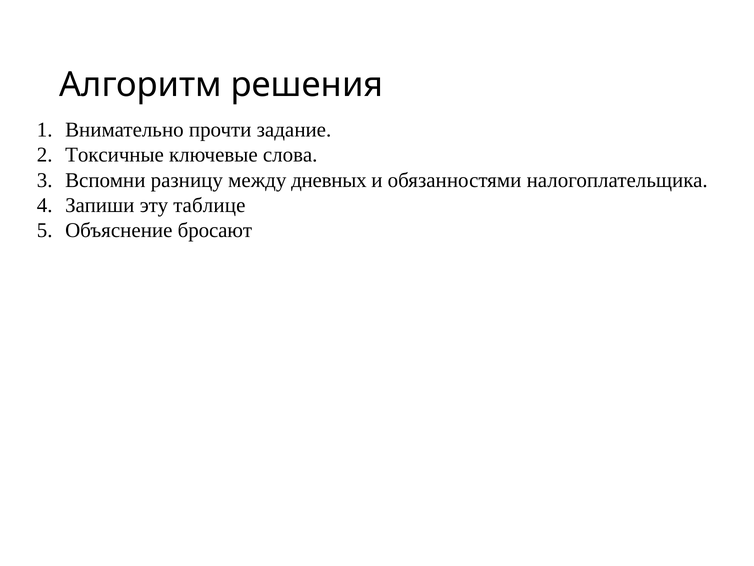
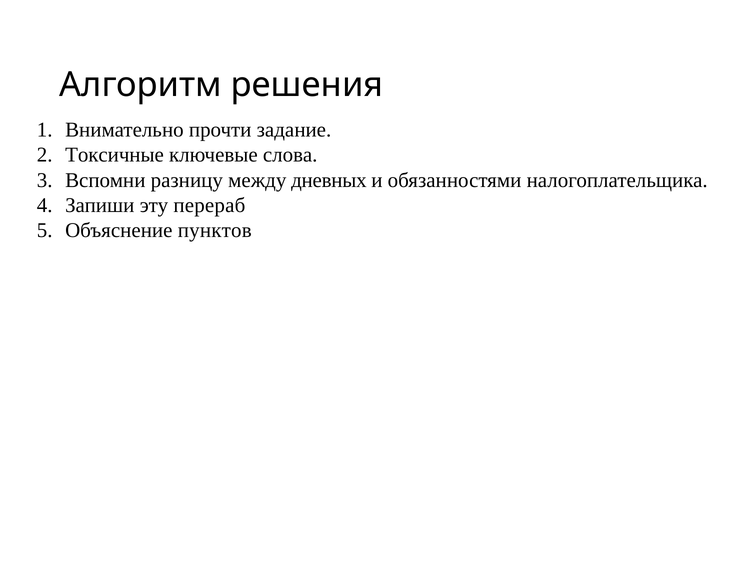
таблице: таблице -> перераб
бросают: бросают -> пунктов
